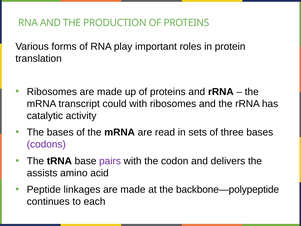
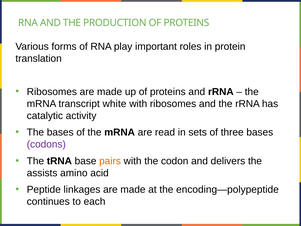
could: could -> white
pairs colour: purple -> orange
backbone—polypeptide: backbone—polypeptide -> encoding—polypeptide
